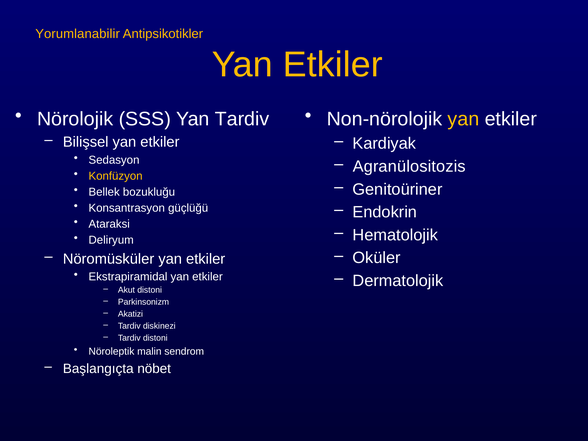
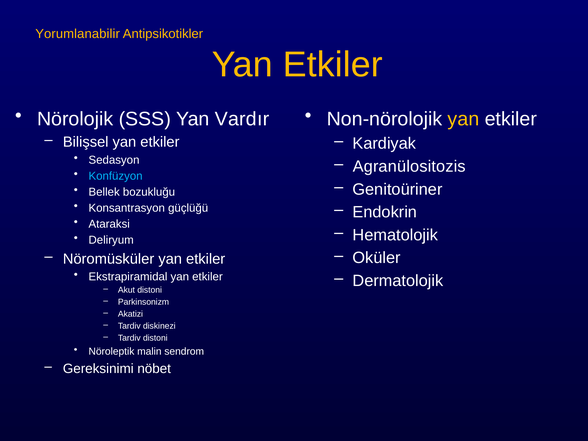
Yan Tardiv: Tardiv -> Vardır
Konfüzyon colour: yellow -> light blue
Başlangıçta: Başlangıçta -> Gereksinimi
